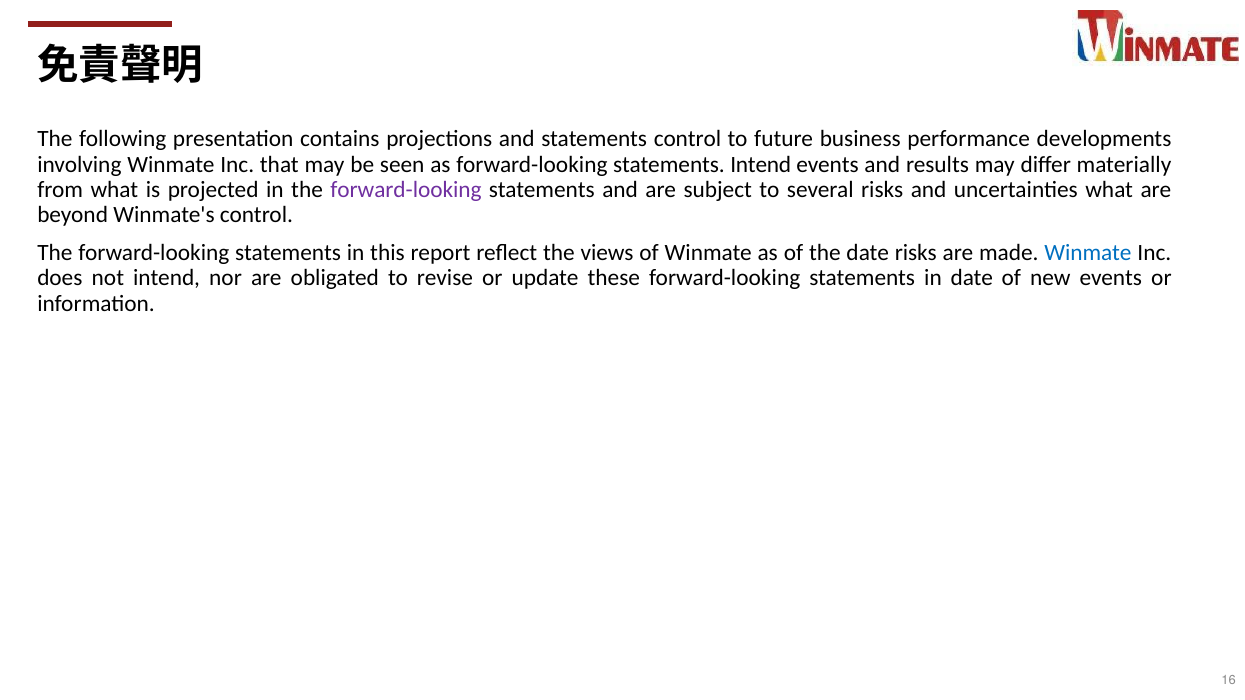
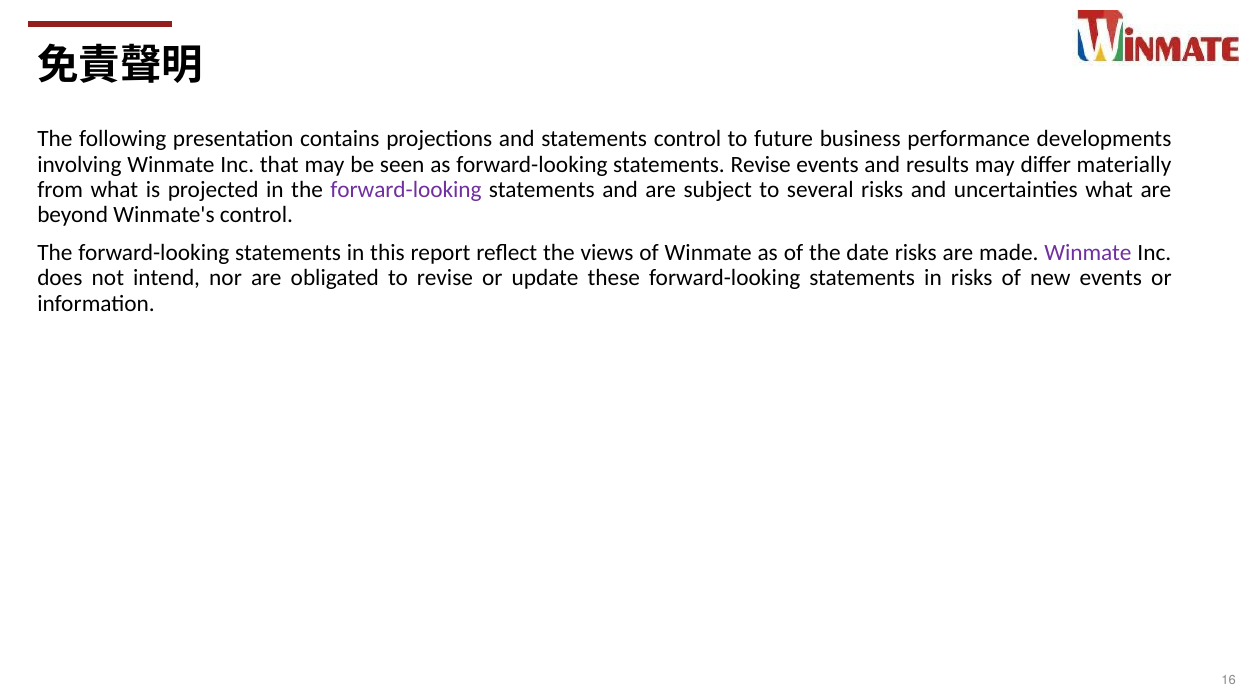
statements Intend: Intend -> Revise
Winmate at (1088, 253) colour: blue -> purple
in date: date -> risks
